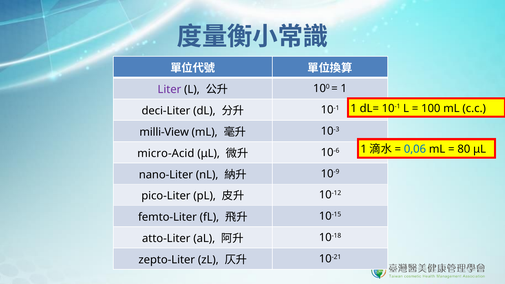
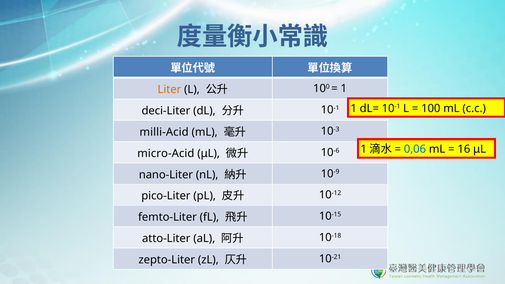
Liter colour: purple -> orange
milli-View: milli-View -> milli-Acid
80: 80 -> 16
